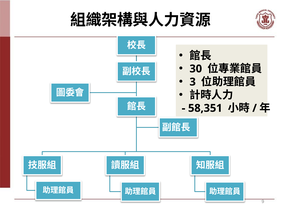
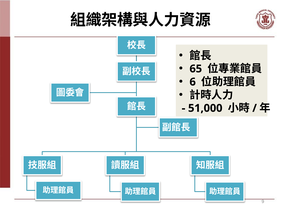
30: 30 -> 65
3: 3 -> 6
58,351: 58,351 -> 51,000
